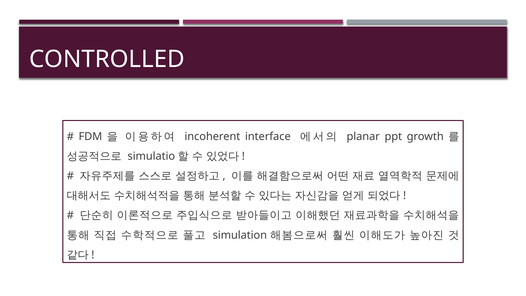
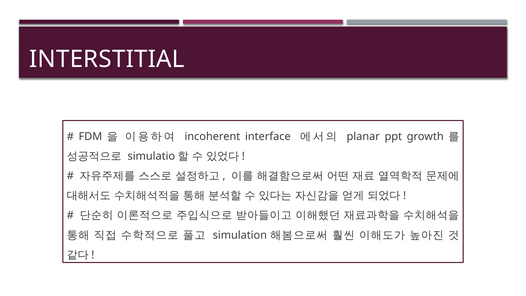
CONTROLLED: CONTROLLED -> INTERSTITIAL
